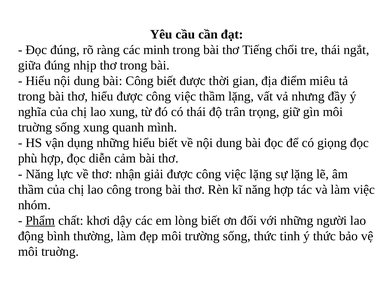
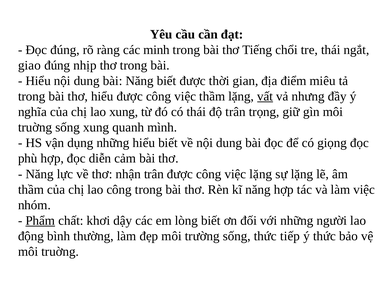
giữa: giữa -> giao
bài Công: Công -> Năng
vất underline: none -> present
nhận giải: giải -> trân
tinh: tinh -> tiếp
